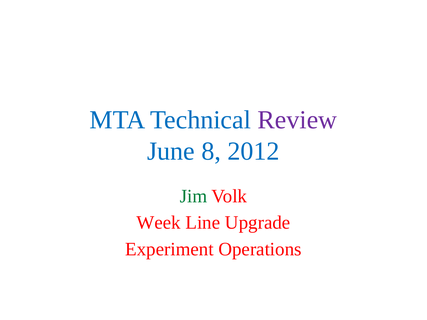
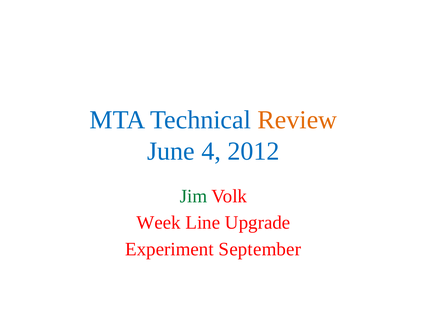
Review colour: purple -> orange
8: 8 -> 4
Operations: Operations -> September
